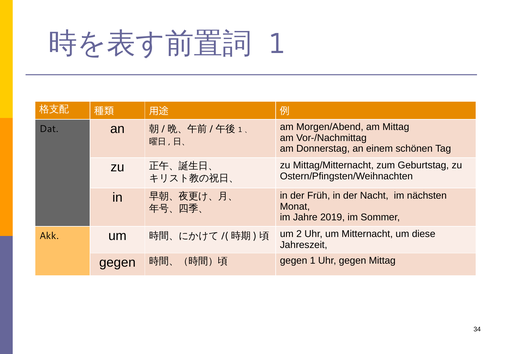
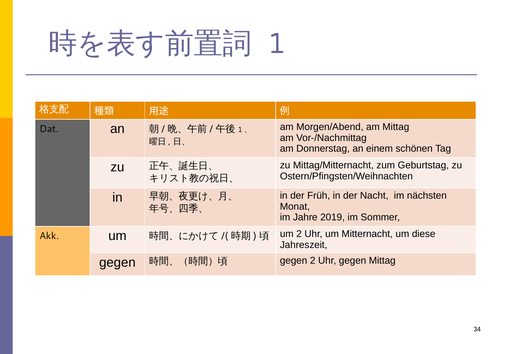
gegen 1: 1 -> 2
